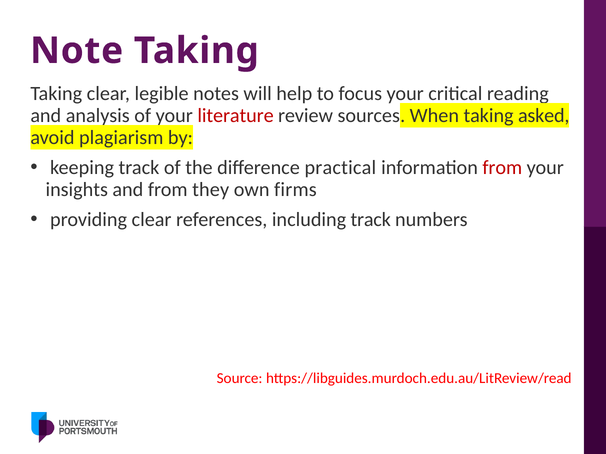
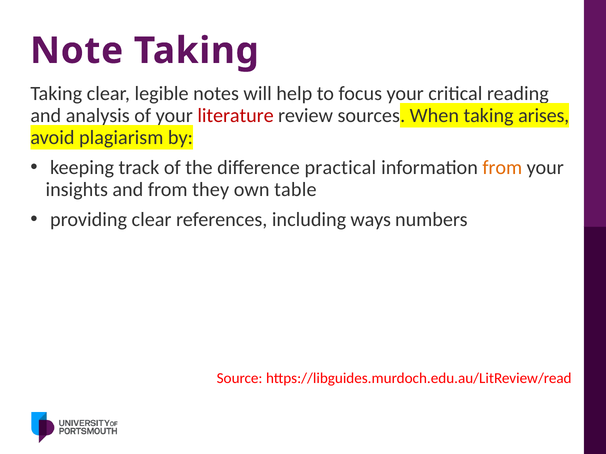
asked: asked -> arises
from at (502, 168) colour: red -> orange
firms: firms -> table
including track: track -> ways
